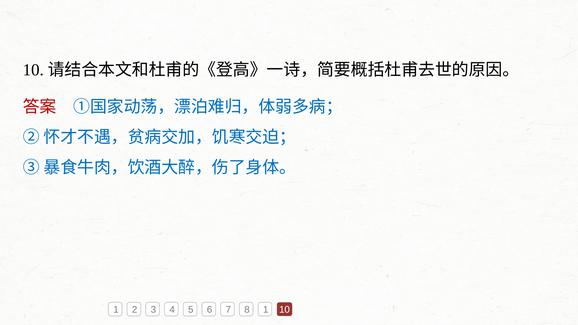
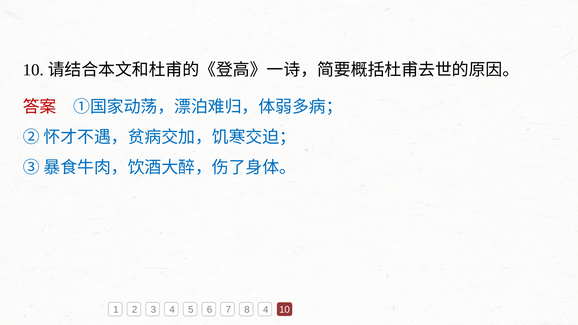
8 1: 1 -> 4
